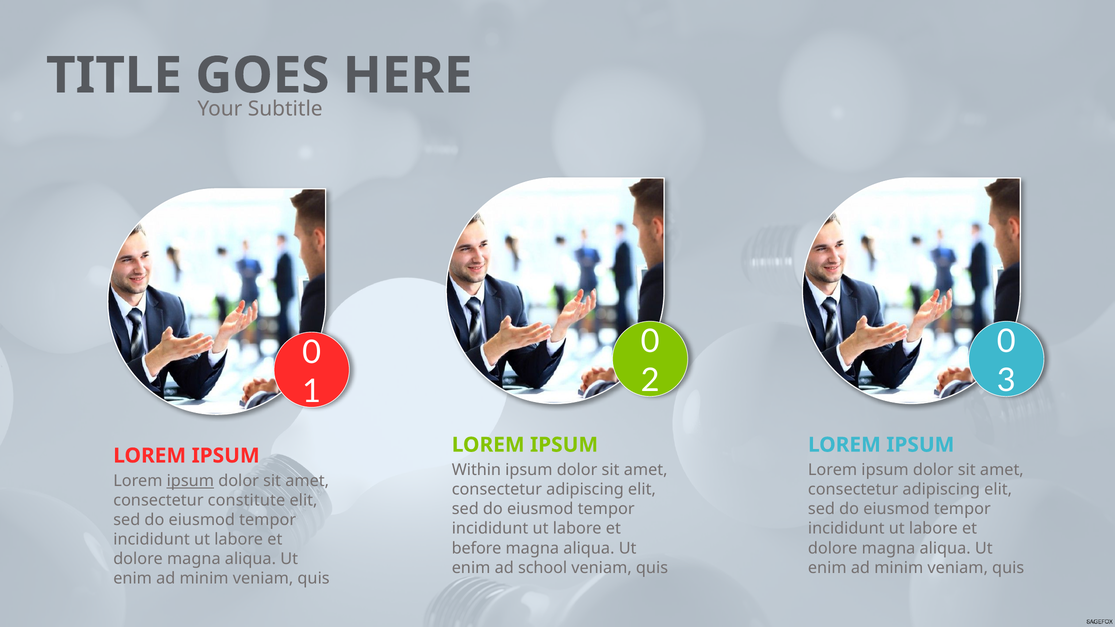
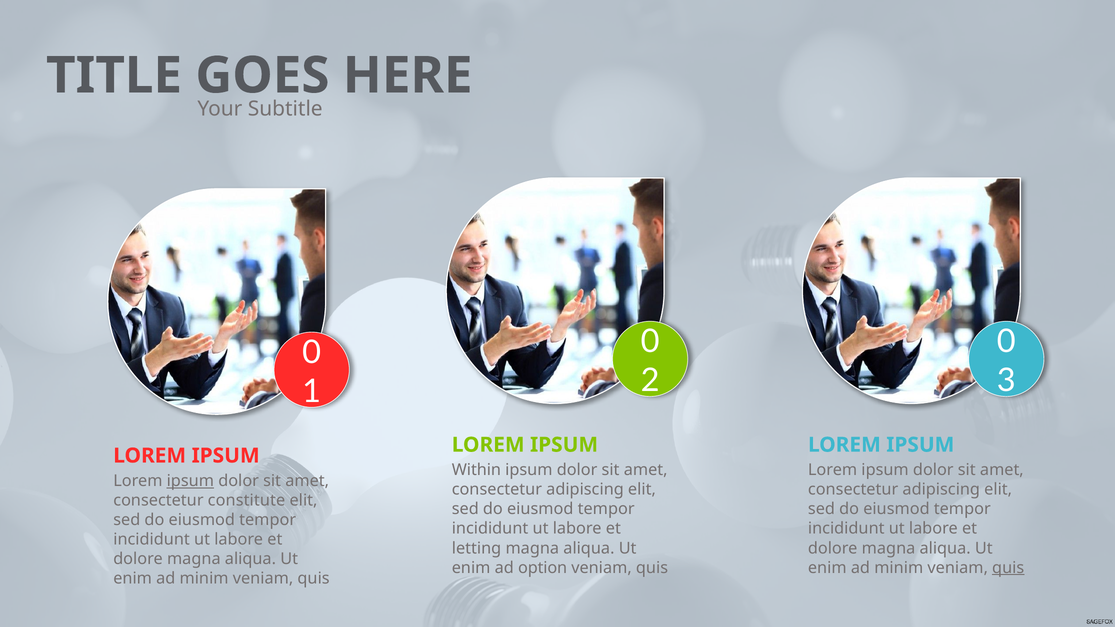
before: before -> letting
school: school -> option
quis at (1008, 568) underline: none -> present
